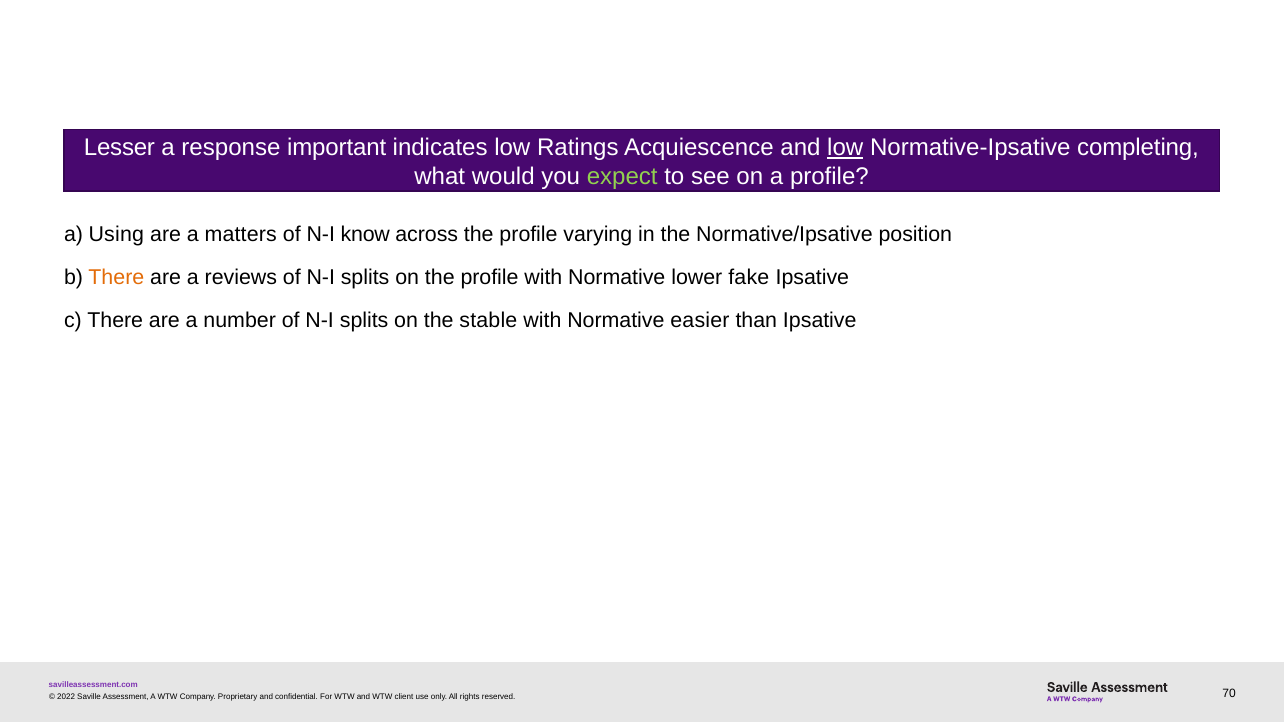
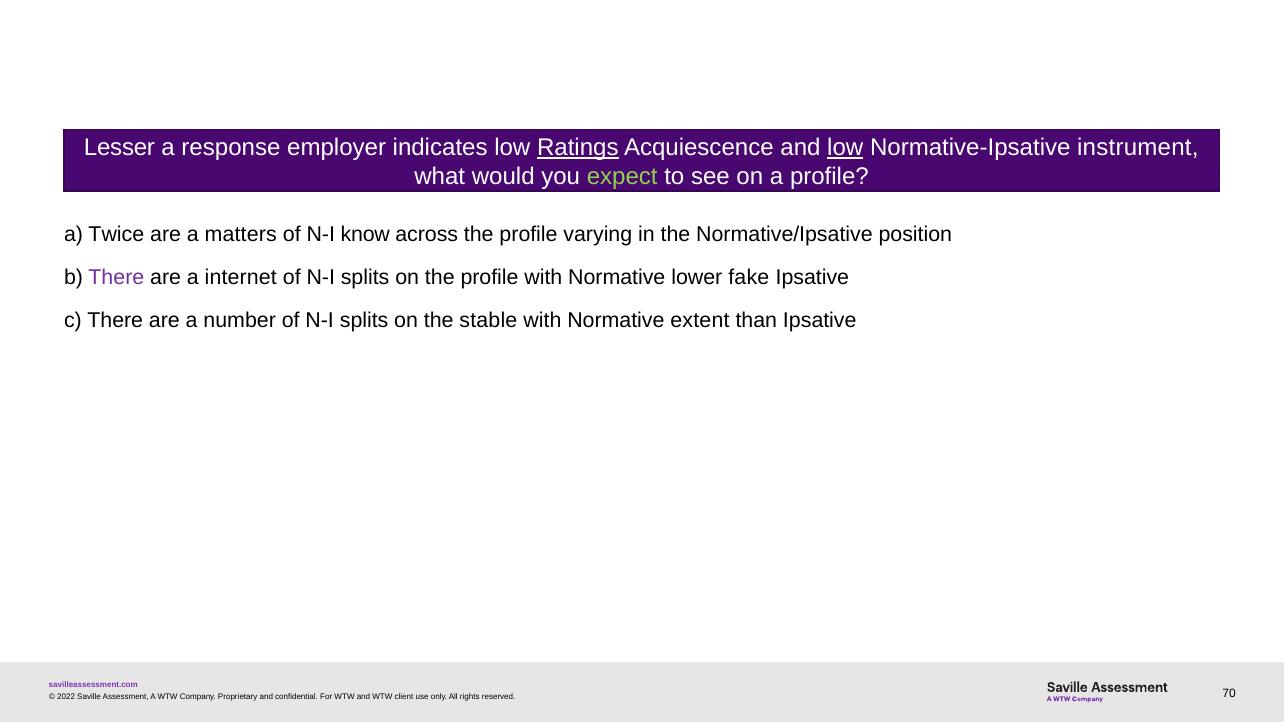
important: important -> employer
Ratings underline: none -> present
completing: completing -> instrument
Using: Using -> Twice
There at (116, 278) colour: orange -> purple
reviews: reviews -> internet
easier: easier -> extent
